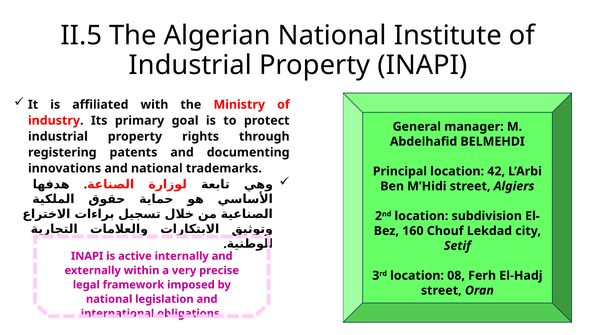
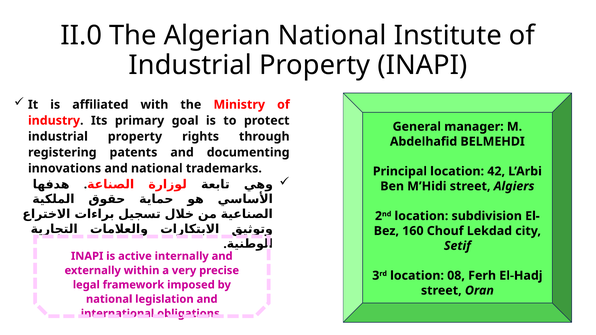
II.5: II.5 -> II.0
